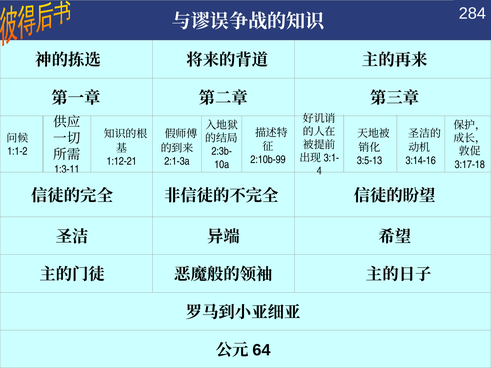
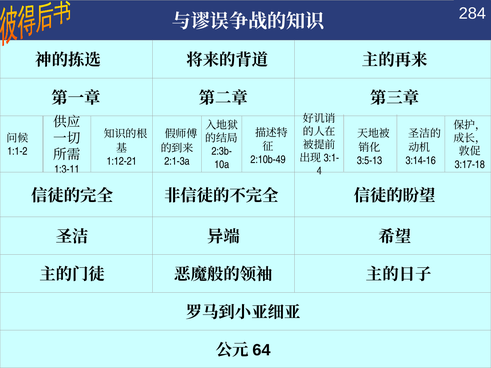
2:10b-99: 2:10b-99 -> 2:10b-49
